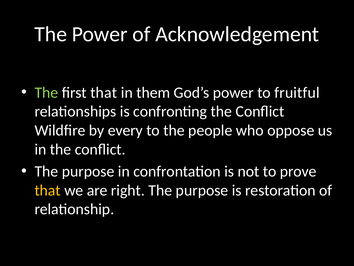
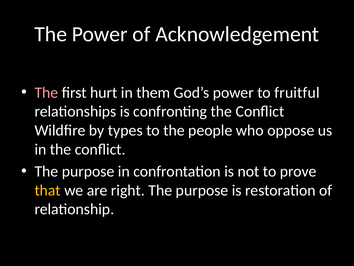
The at (46, 92) colour: light green -> pink
first that: that -> hurt
every: every -> types
